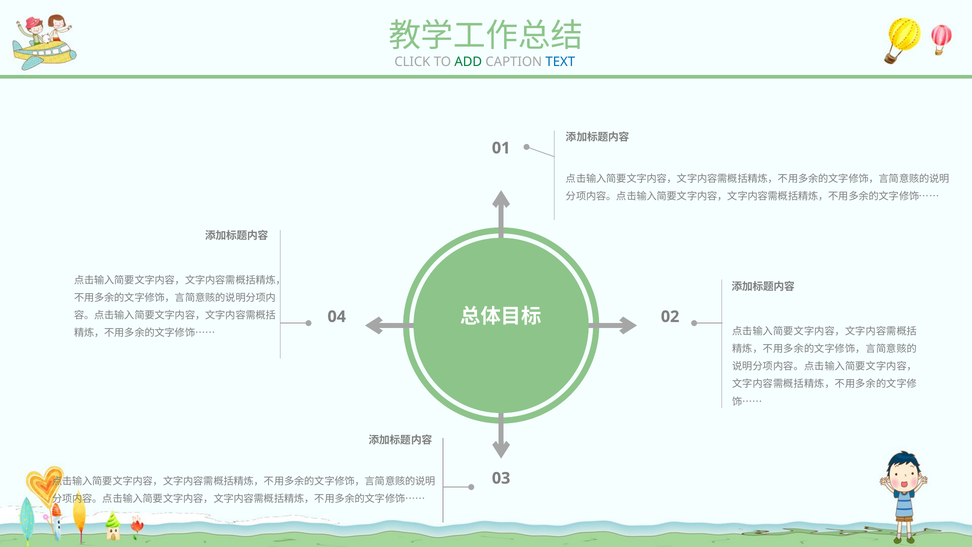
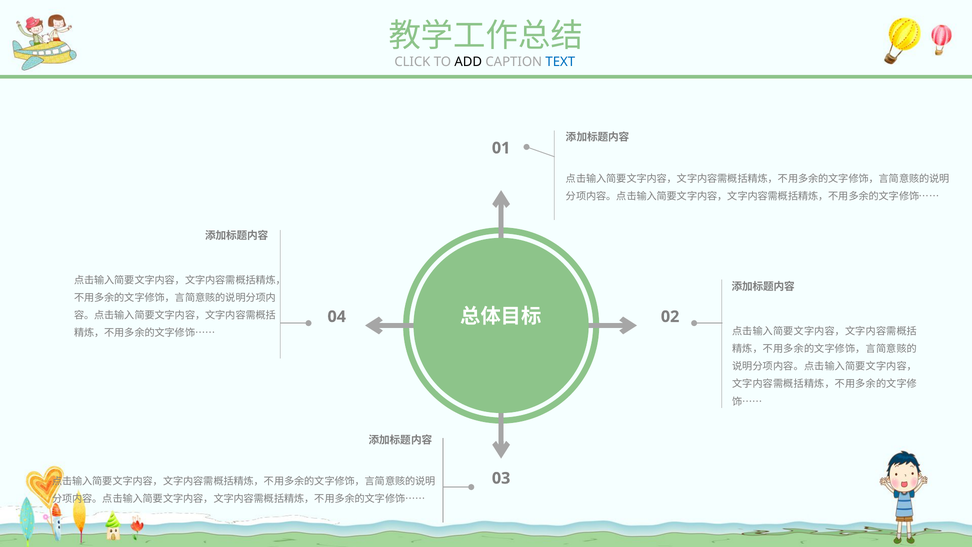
ADD colour: green -> black
